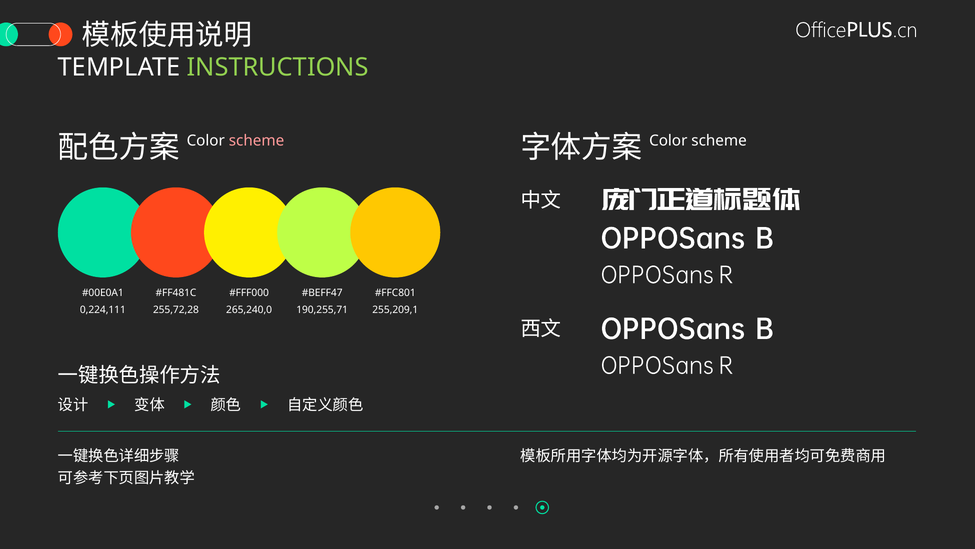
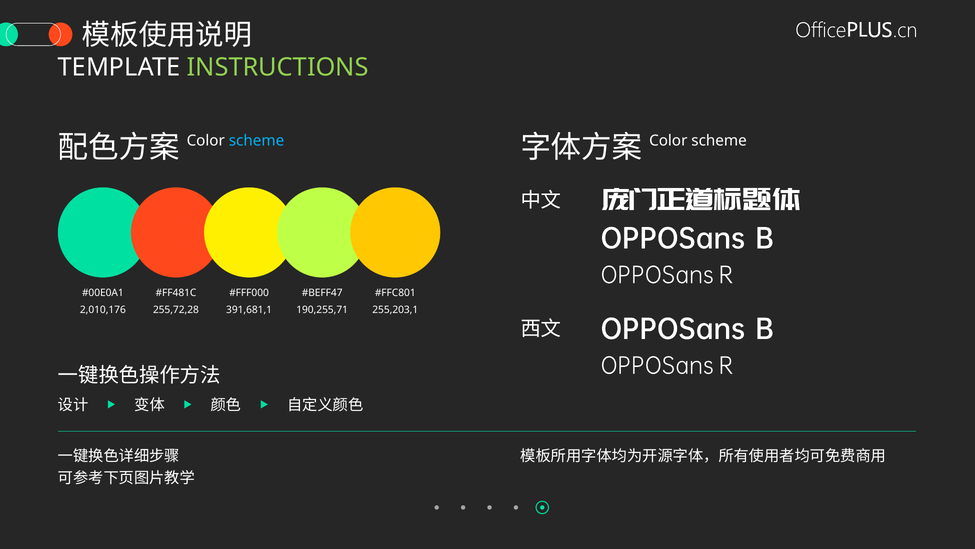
scheme at (257, 141) colour: pink -> light blue
0,224,111: 0,224,111 -> 2,010,176
265,240,0: 265,240,0 -> 391,681,1
255,209,1: 255,209,1 -> 255,203,1
